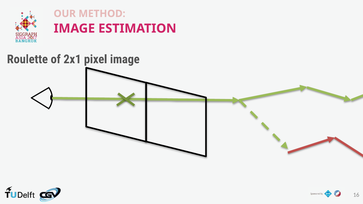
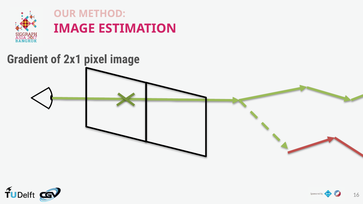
Roulette: Roulette -> Gradient
